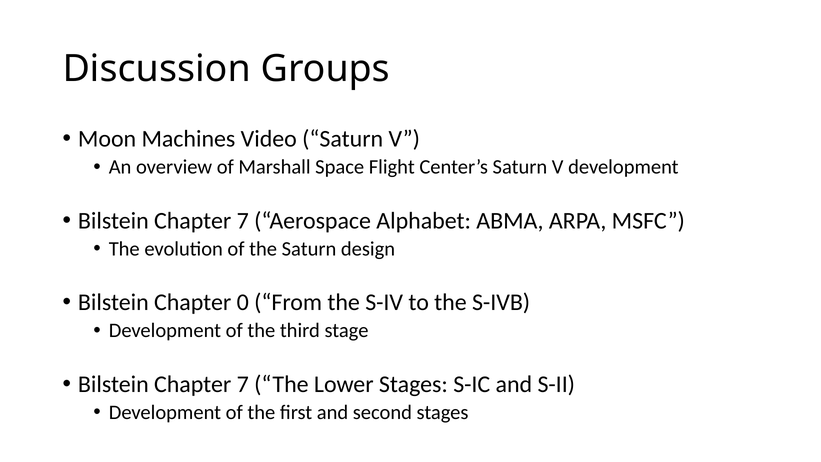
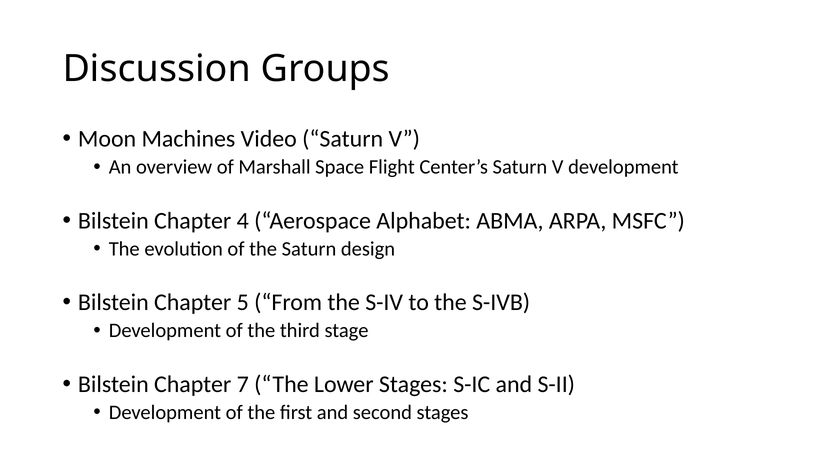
7 at (243, 221): 7 -> 4
0: 0 -> 5
